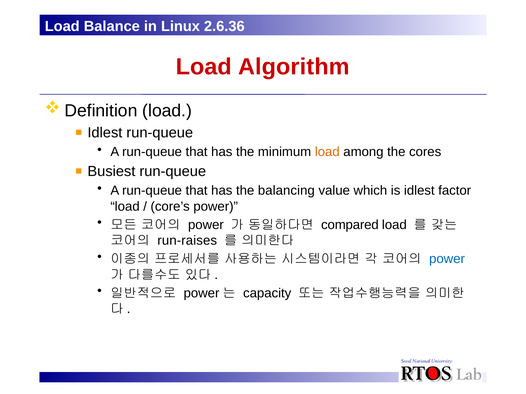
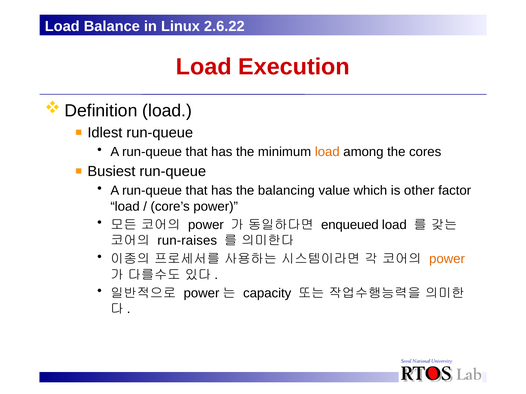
2.6.36: 2.6.36 -> 2.6.22
Algorithm: Algorithm -> Execution
is idlest: idlest -> other
compared: compared -> enqueued
power at (447, 259) colour: blue -> orange
